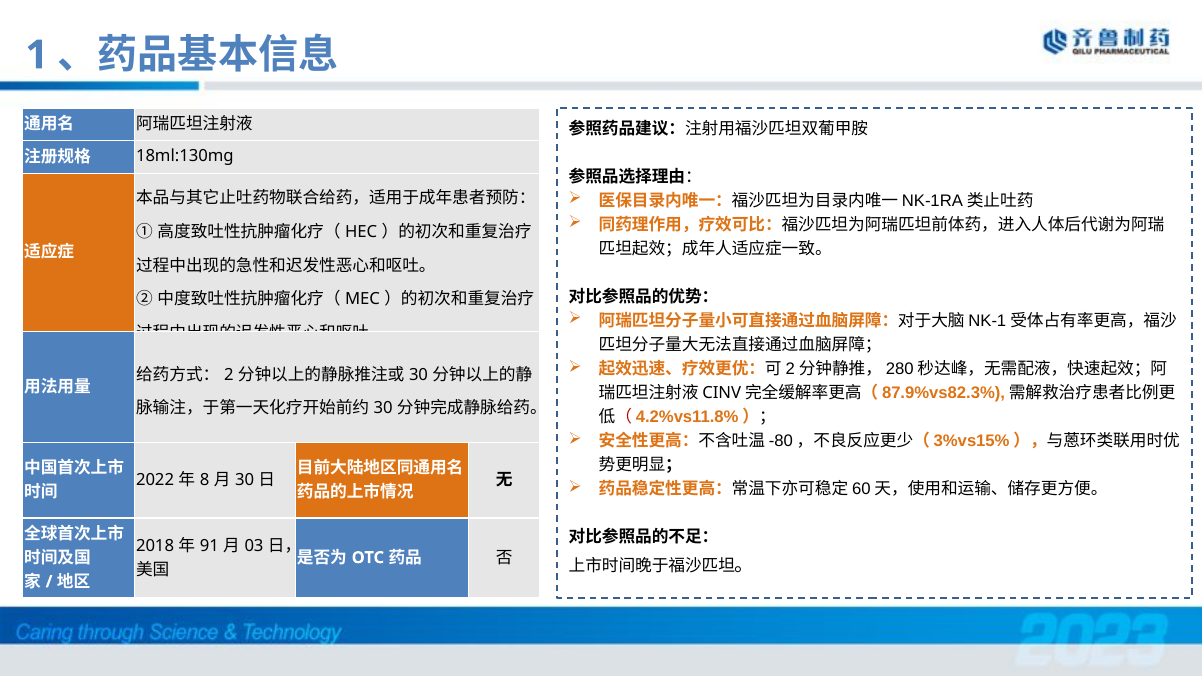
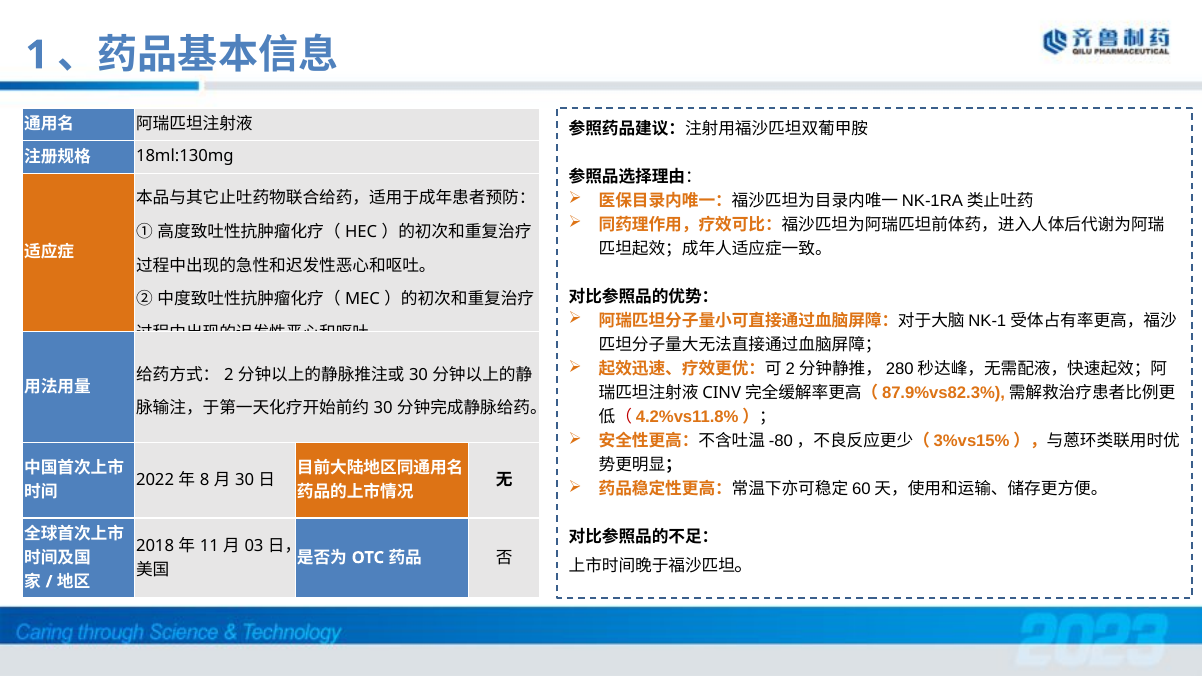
91: 91 -> 11
